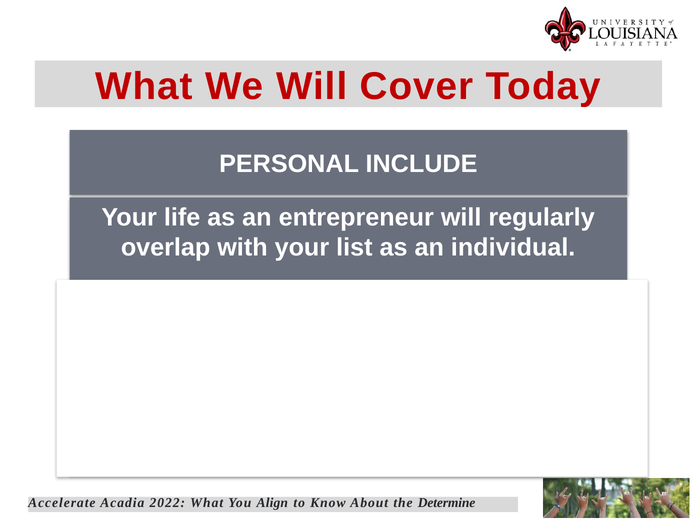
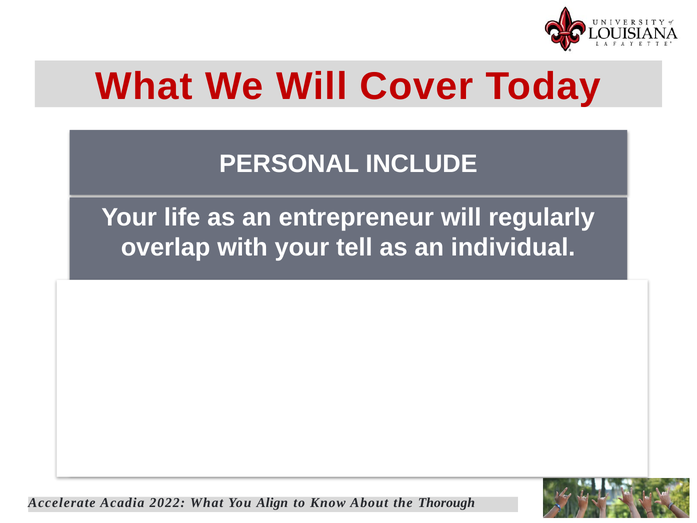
list: list -> tell
Determine: Determine -> Thorough
